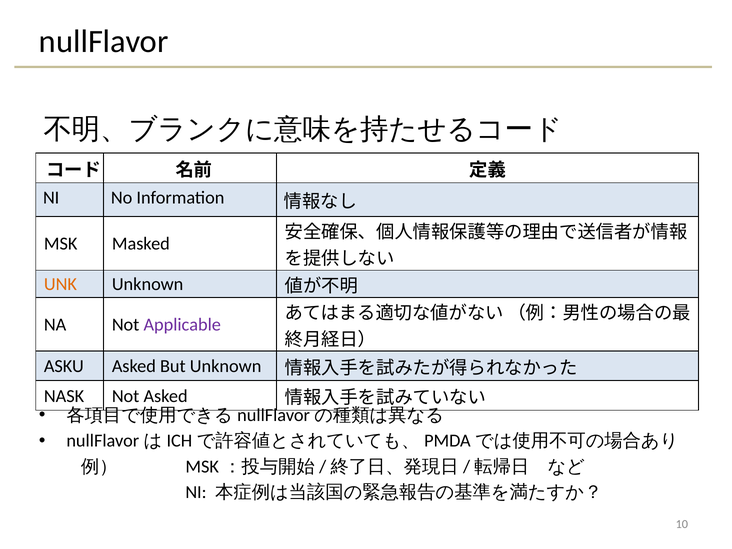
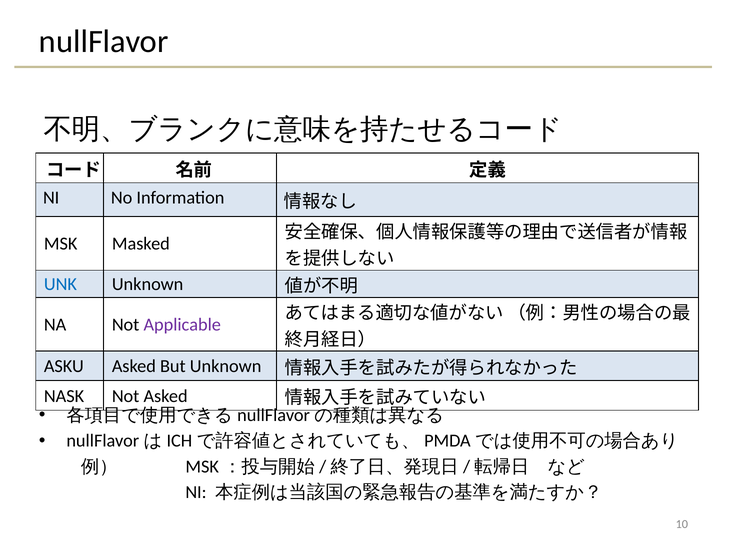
UNK colour: orange -> blue
